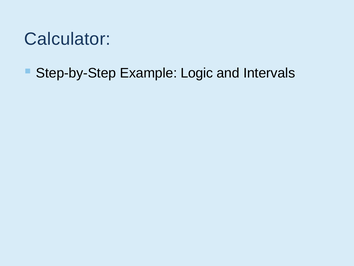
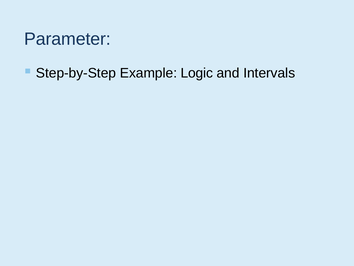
Calculator: Calculator -> Parameter
